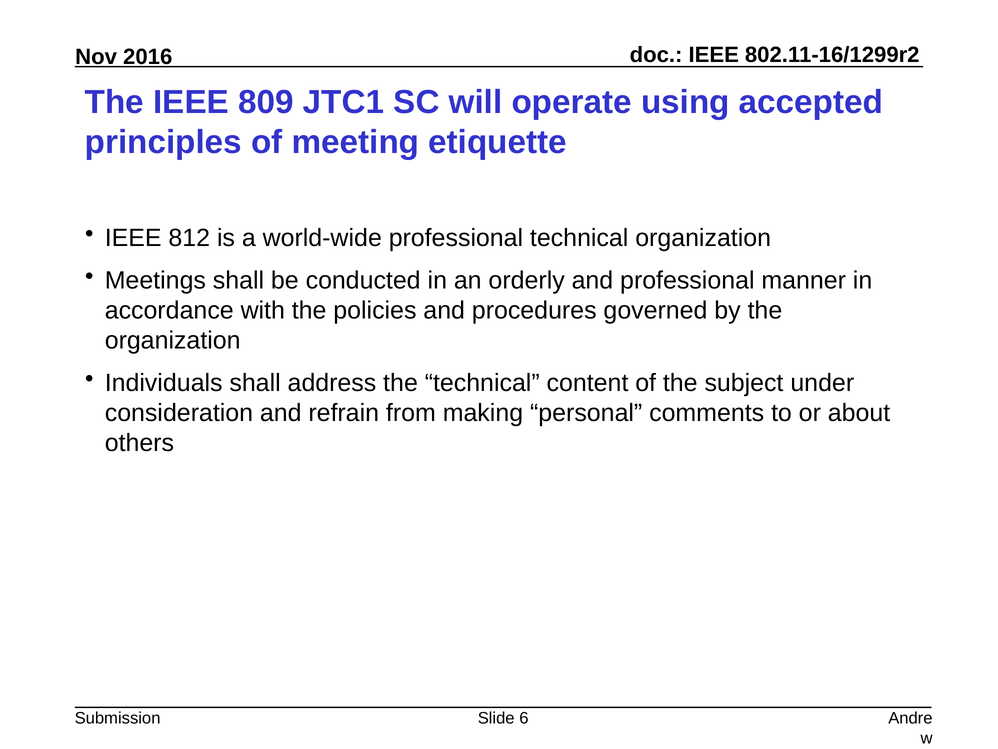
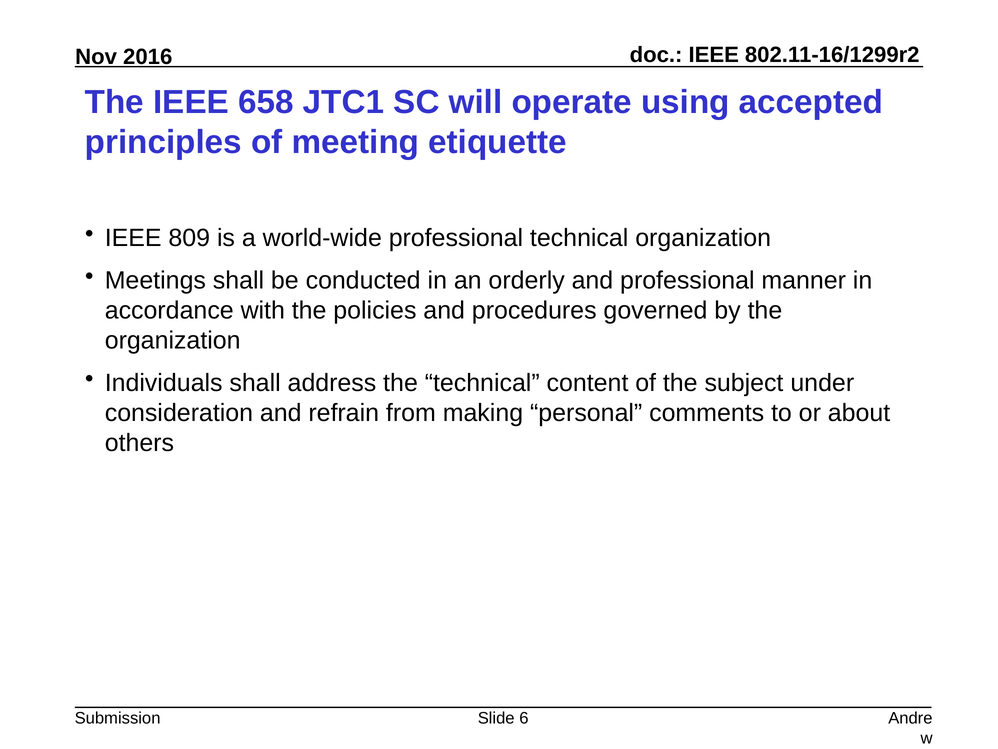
809: 809 -> 658
812: 812 -> 809
